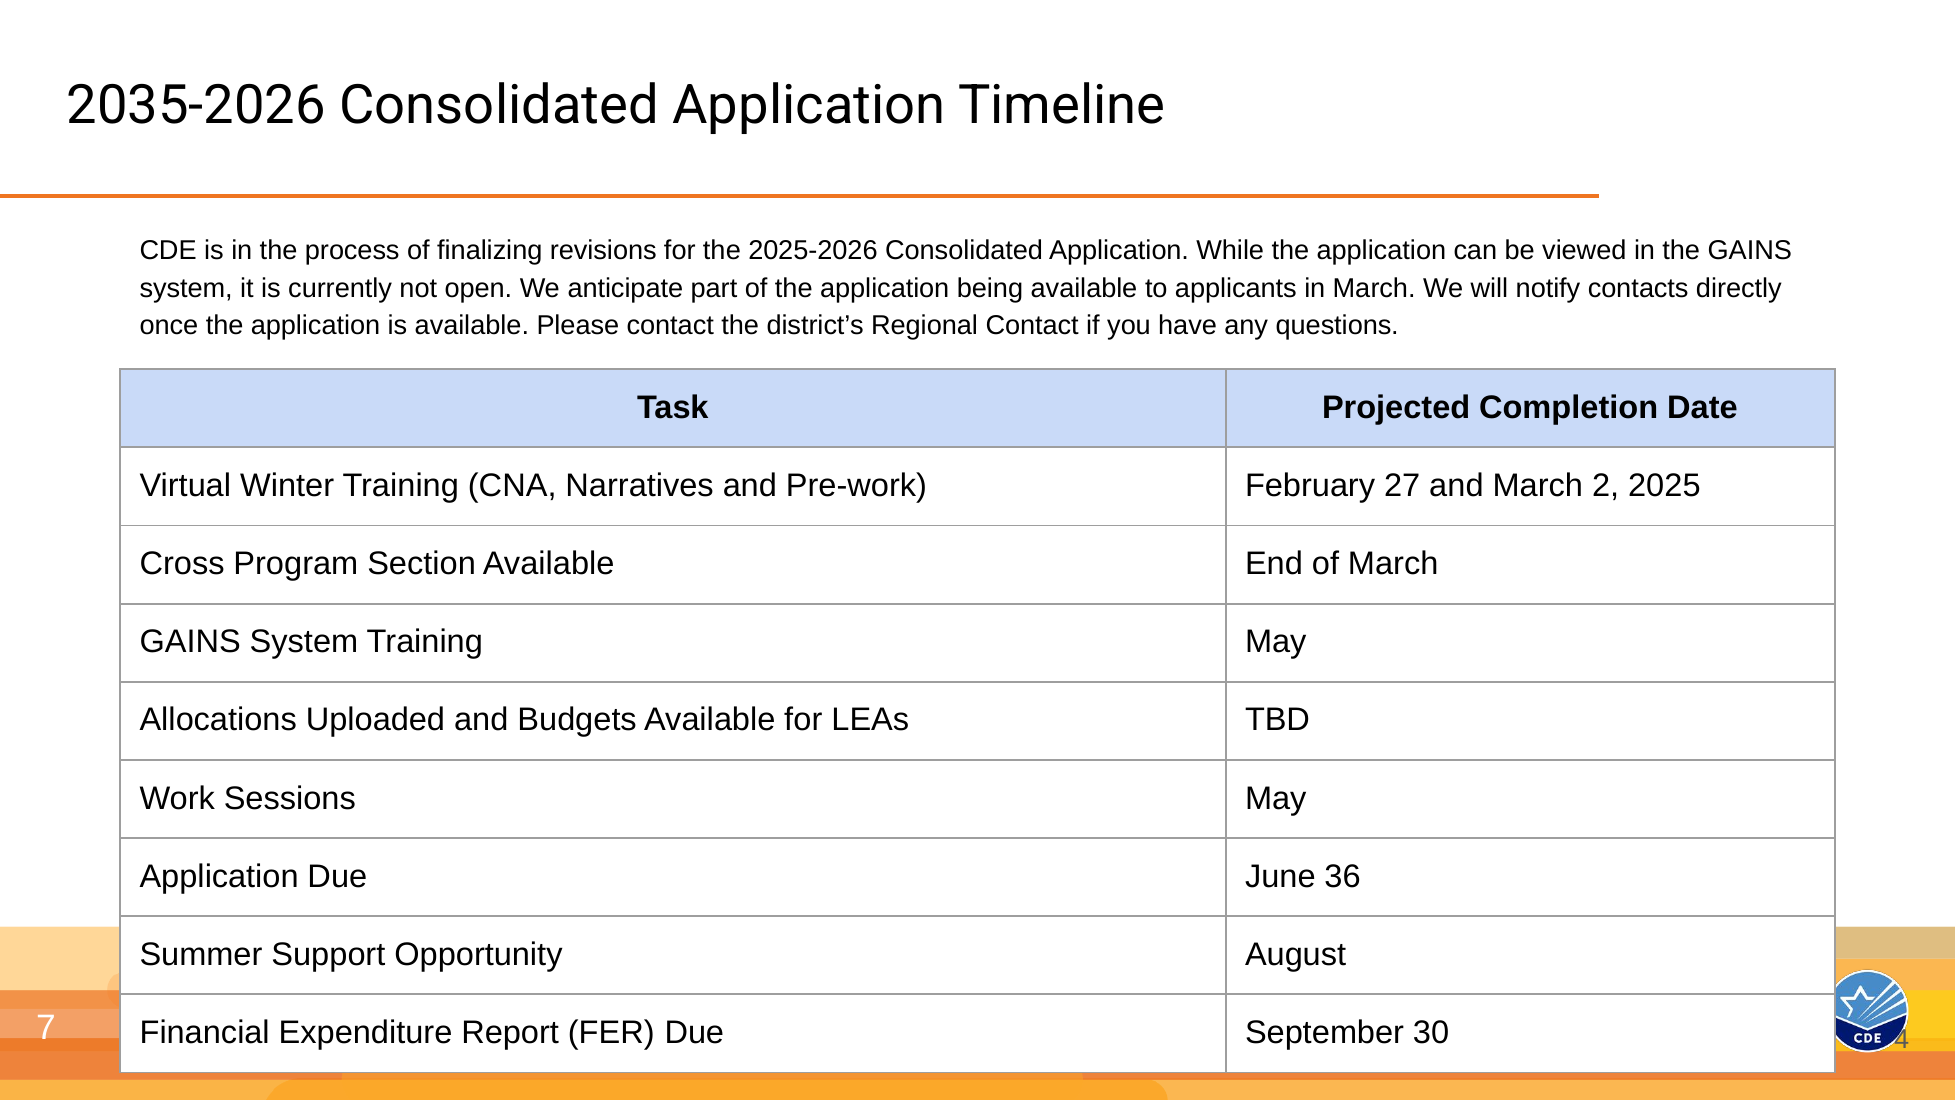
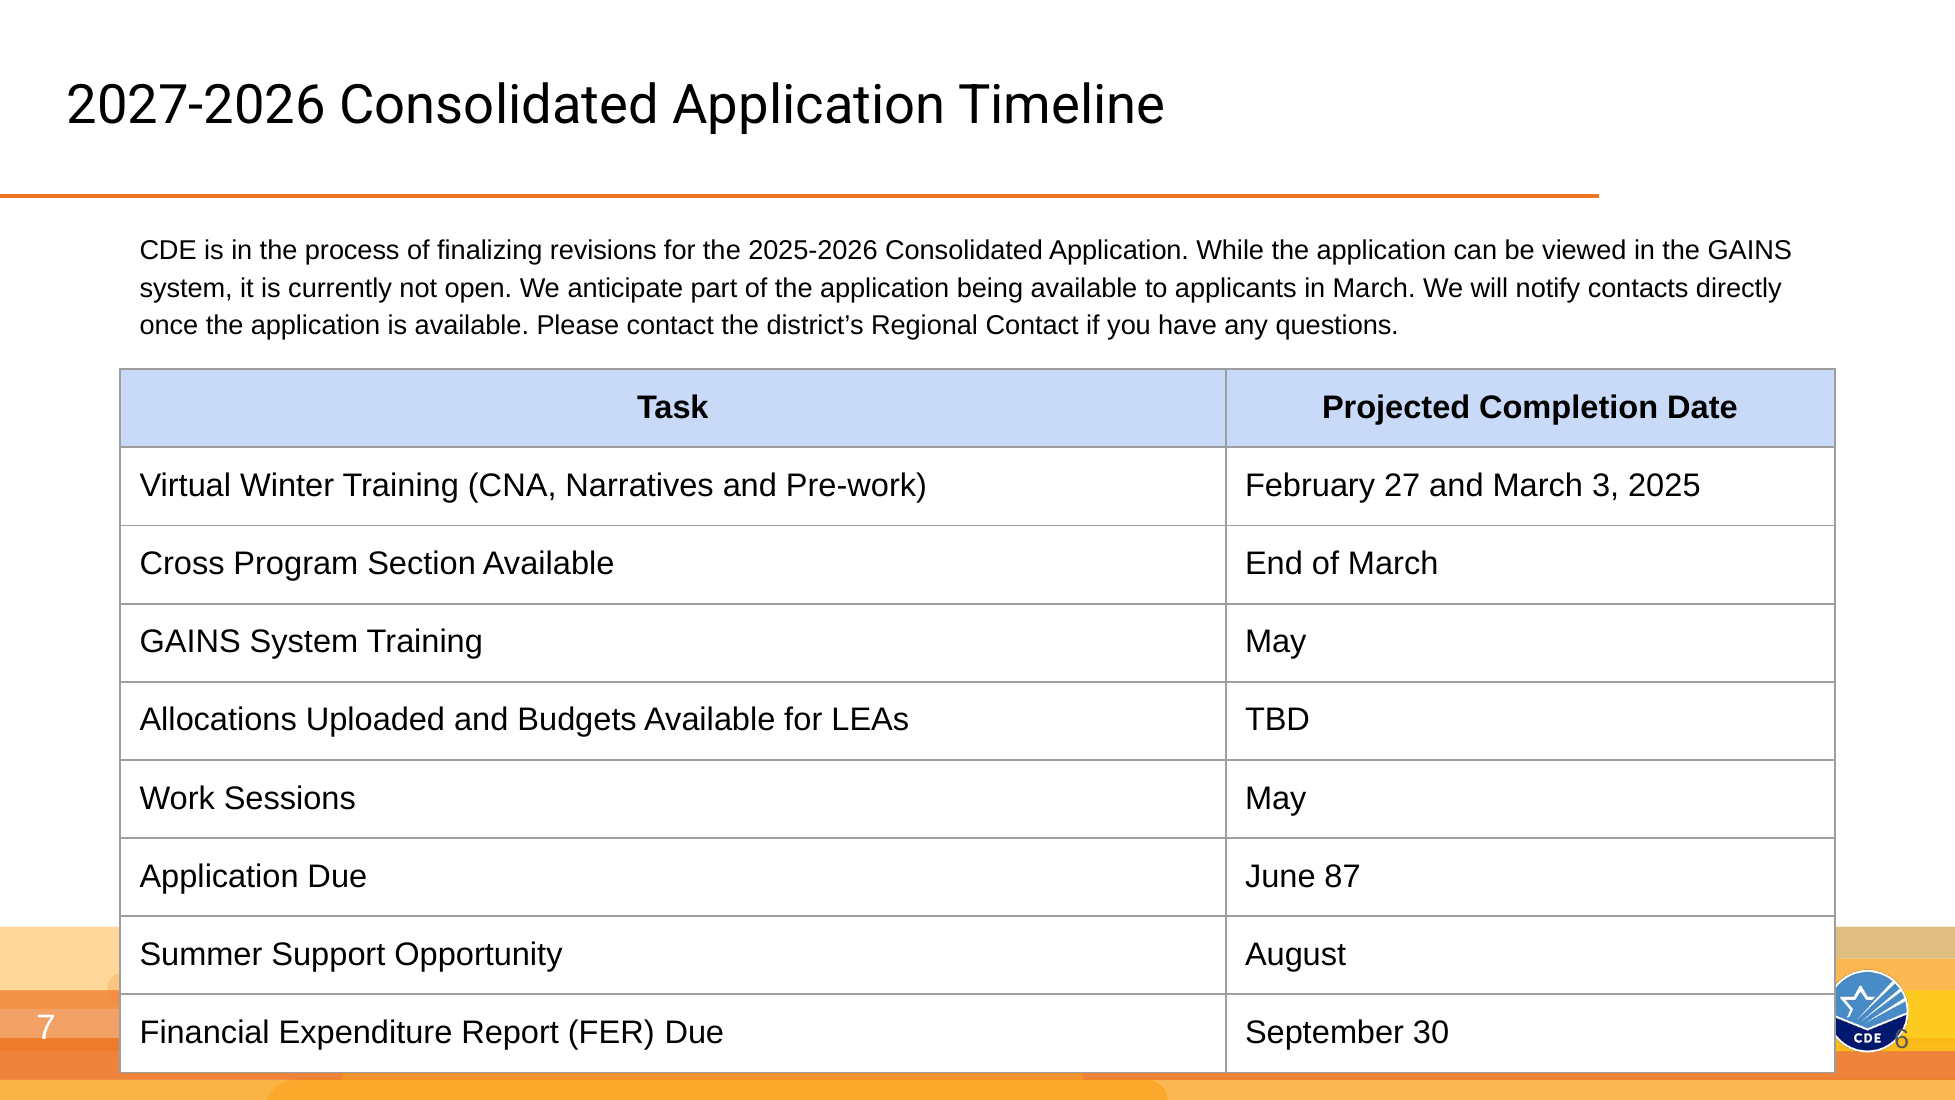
2035-2026: 2035-2026 -> 2027-2026
2: 2 -> 3
36: 36 -> 87
4: 4 -> 6
